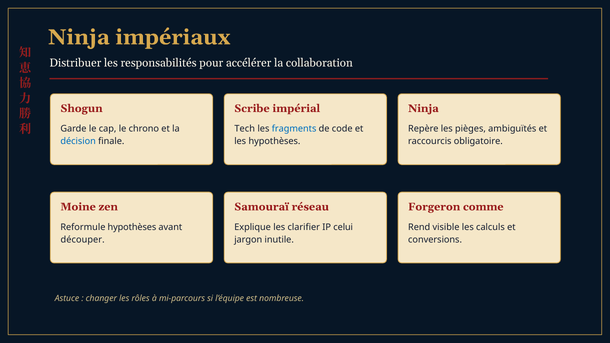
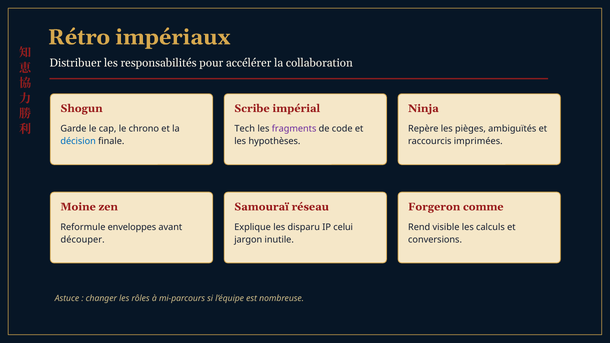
Ninja at (79, 37): Ninja -> Rétro
fragments colour: blue -> purple
obligatoire: obligatoire -> imprimées
Reformule hypothèses: hypothèses -> enveloppes
clarifier: clarifier -> disparu
